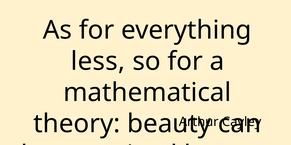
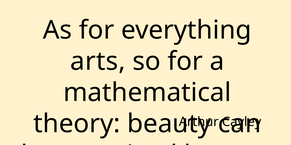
less: less -> arts
